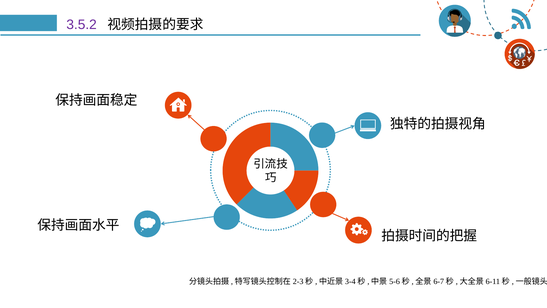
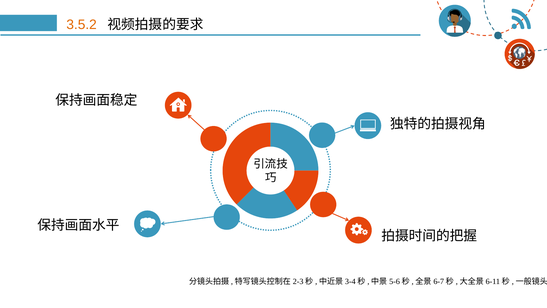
3.5.2 colour: purple -> orange
